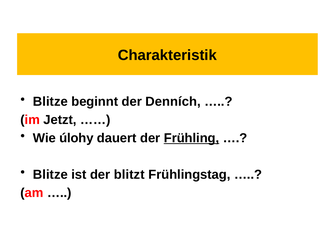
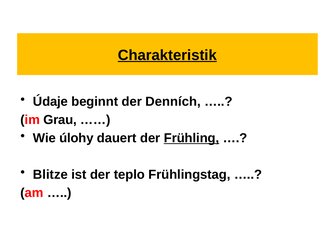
Charakteristik underline: none -> present
Blitze at (50, 101): Blitze -> Údaje
Jetzt: Jetzt -> Grau
blitzt: blitzt -> teplo
